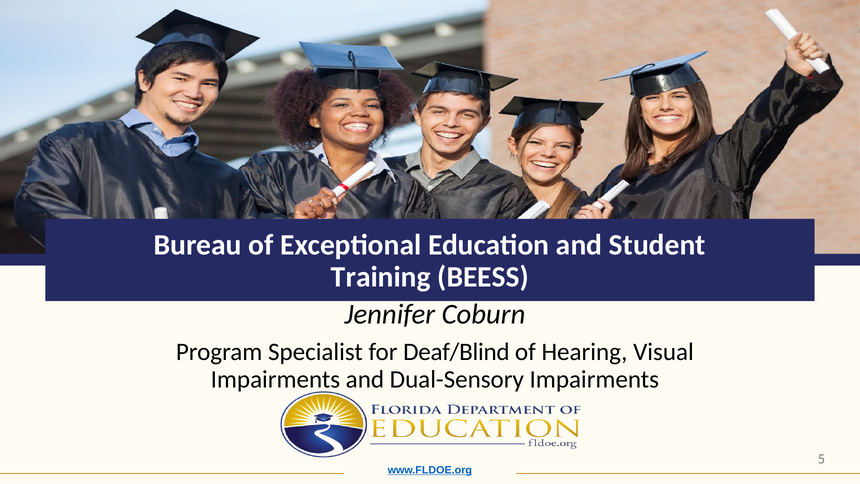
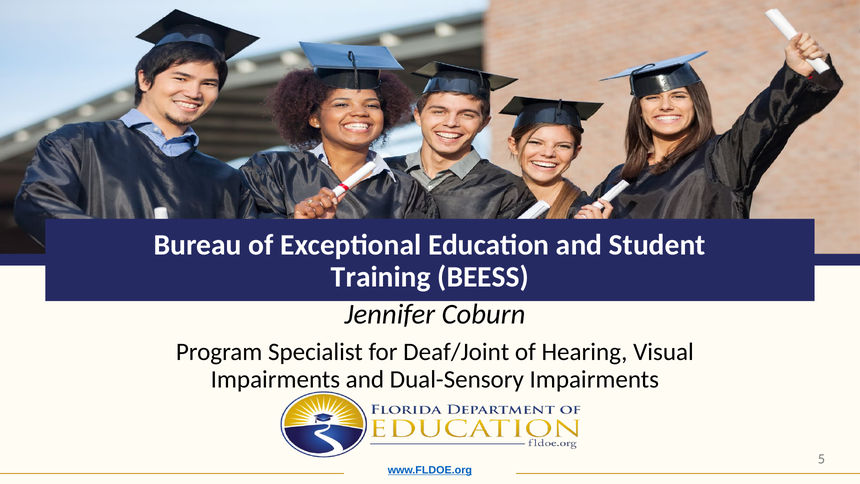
Deaf/Blind: Deaf/Blind -> Deaf/Joint
